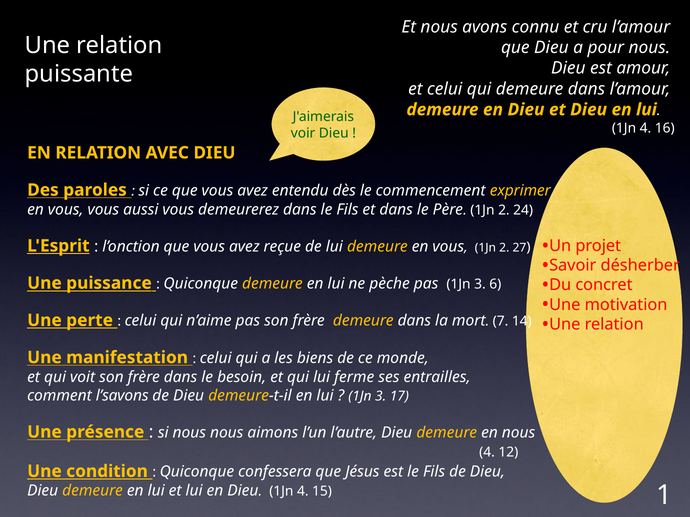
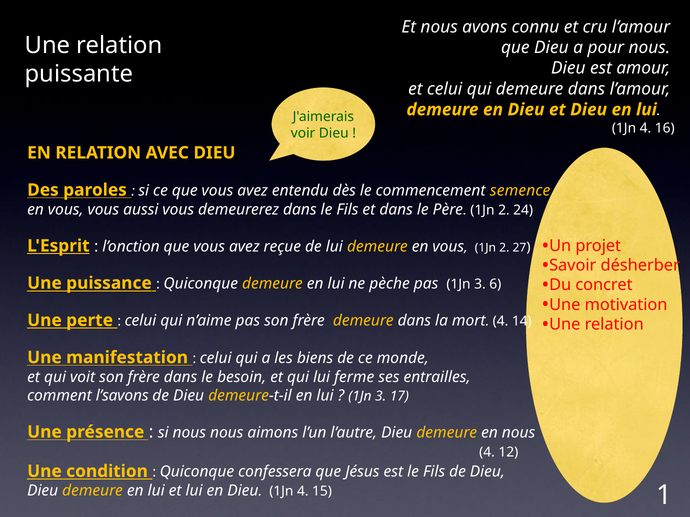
exprimer: exprimer -> semence
mort 7: 7 -> 4
